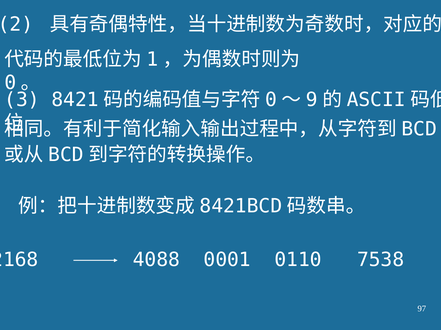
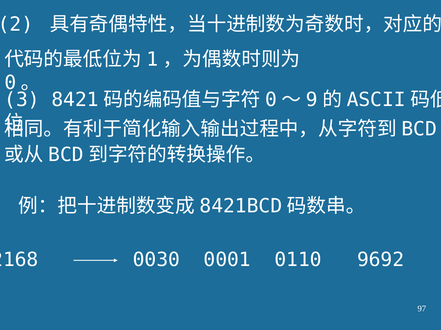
4088: 4088 -> 0030
7538: 7538 -> 9692
